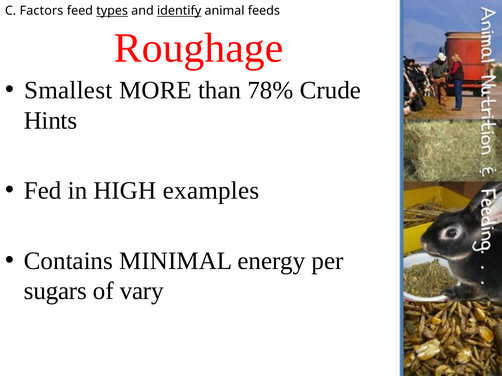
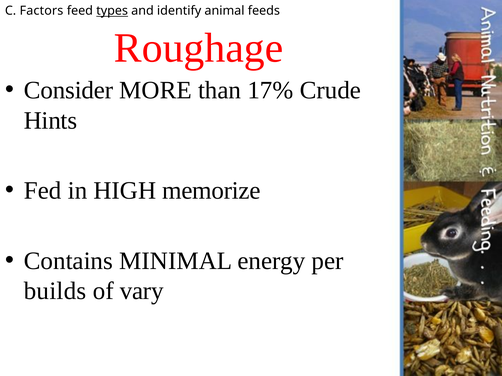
identify underline: present -> none
Smallest: Smallest -> Consider
78%: 78% -> 17%
examples: examples -> memorize
sugars: sugars -> builds
